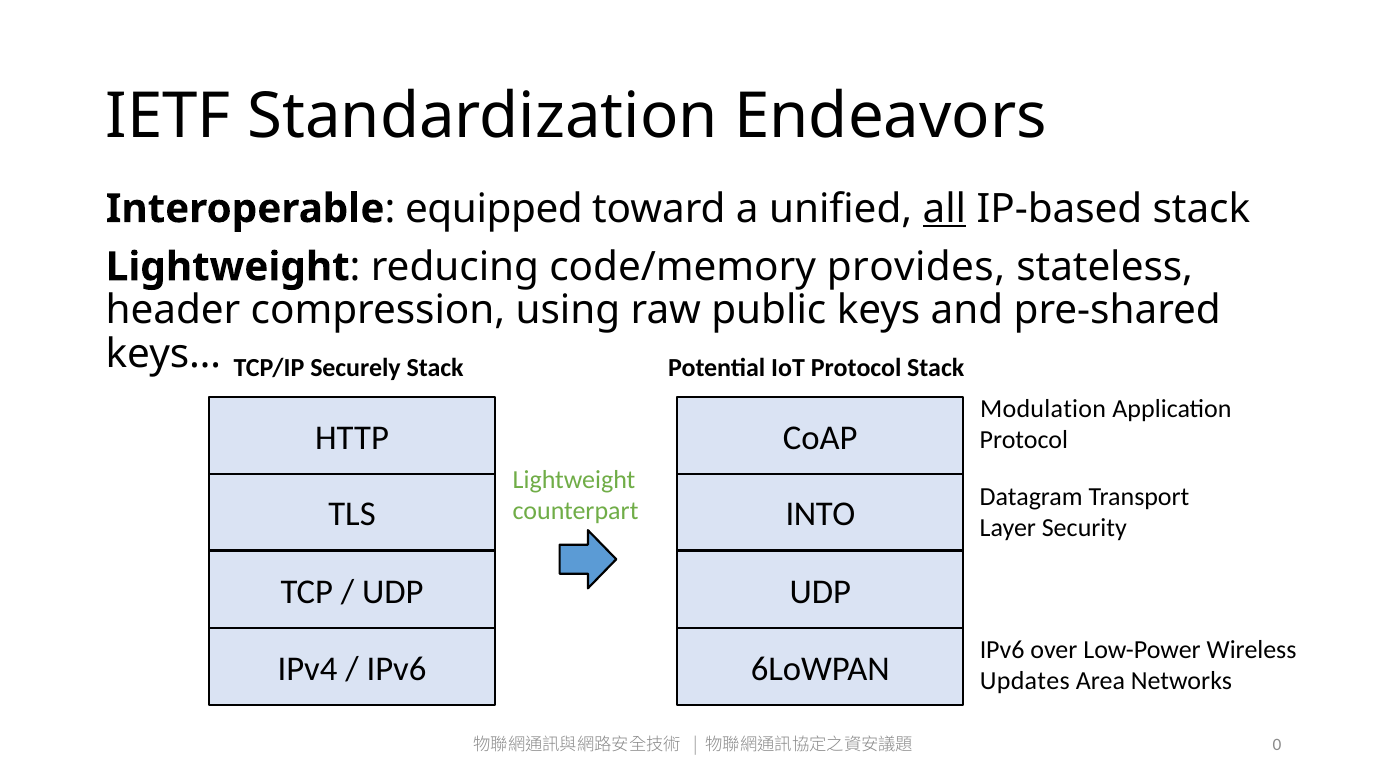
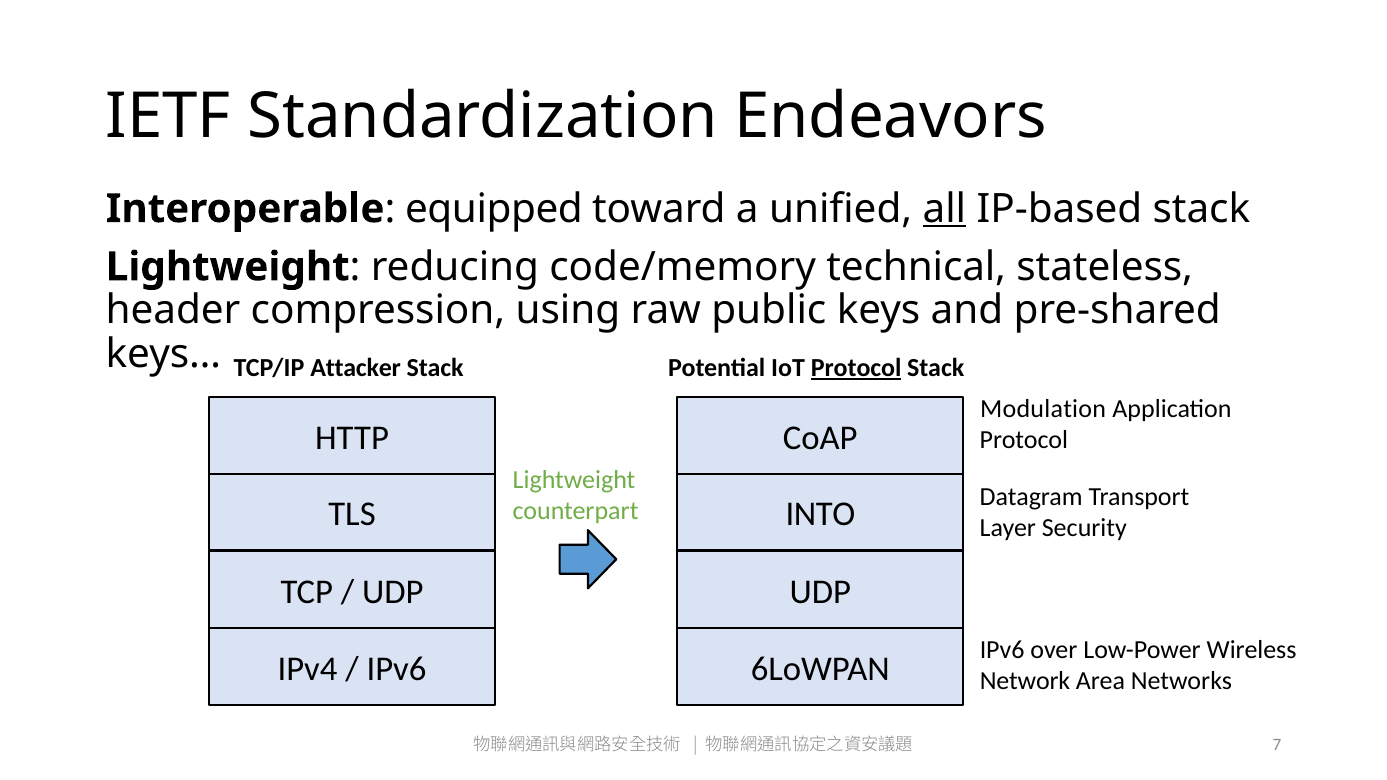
provides: provides -> technical
Securely: Securely -> Attacker
Protocol at (856, 368) underline: none -> present
Updates: Updates -> Network
0: 0 -> 7
